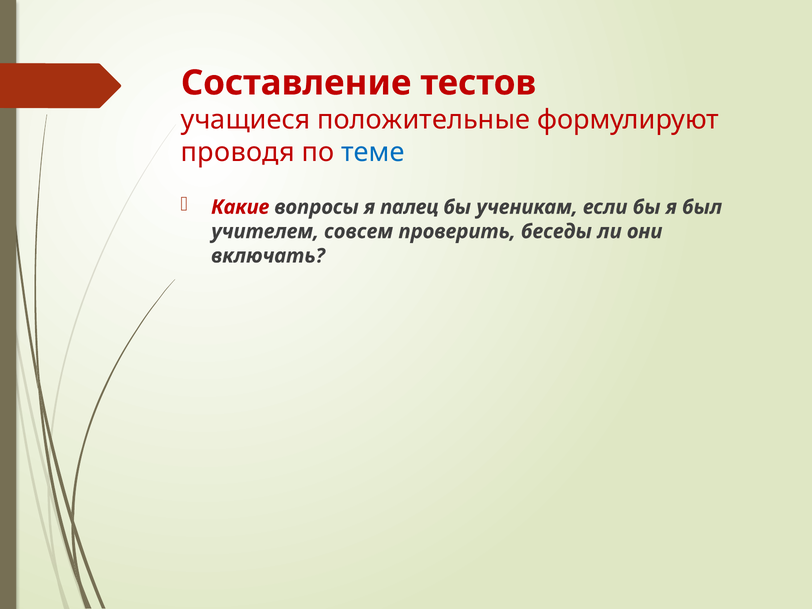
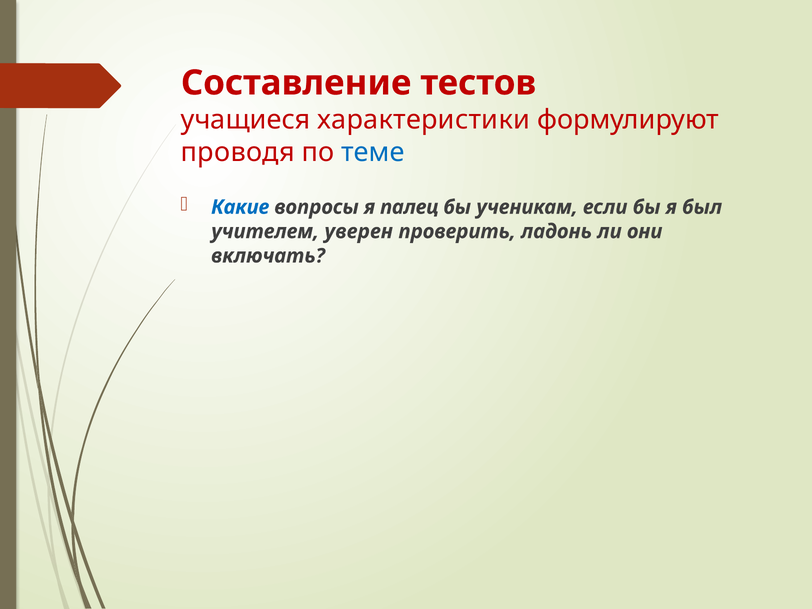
положительные: положительные -> характеристики
Какие colour: red -> blue
совсем: совсем -> уверен
беседы: беседы -> ладонь
